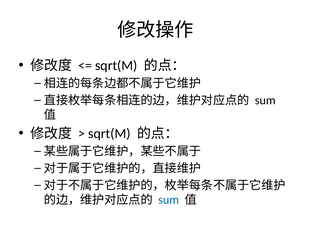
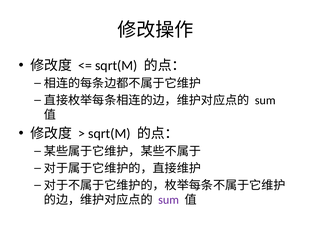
sum at (169, 199) colour: blue -> purple
